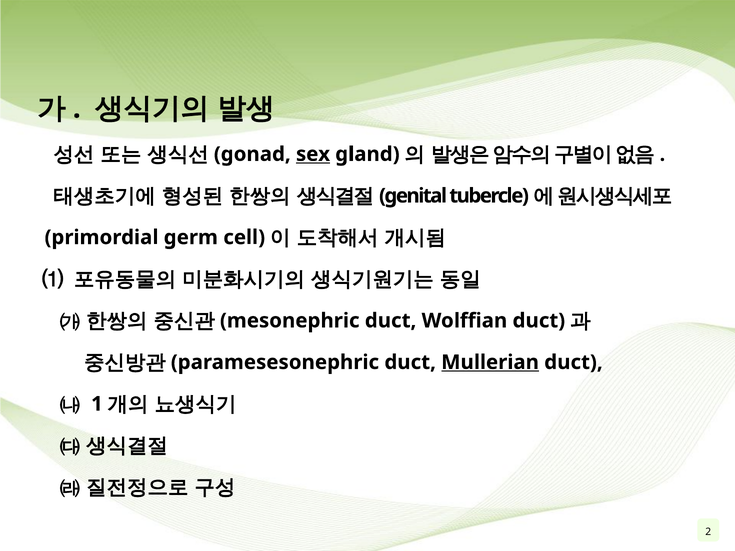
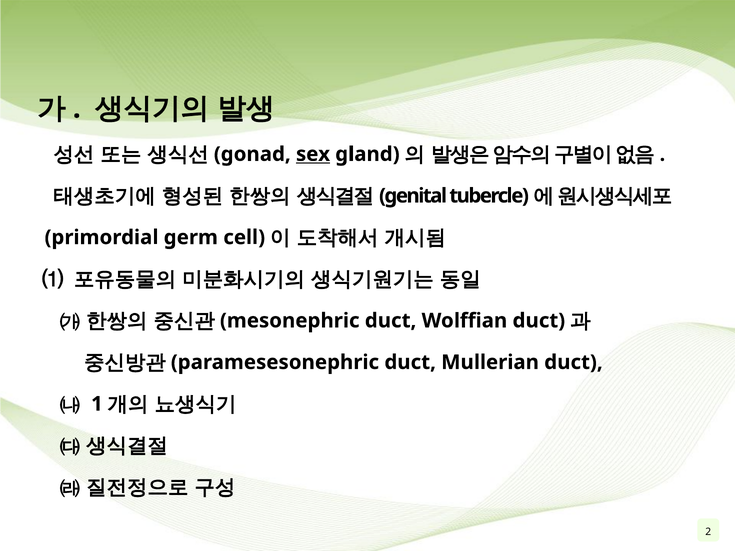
Mullerian underline: present -> none
